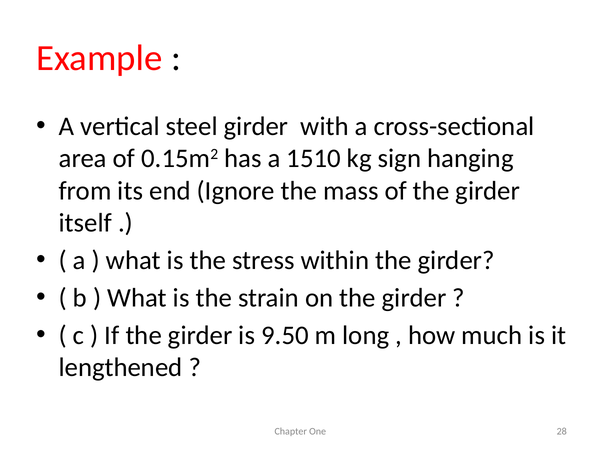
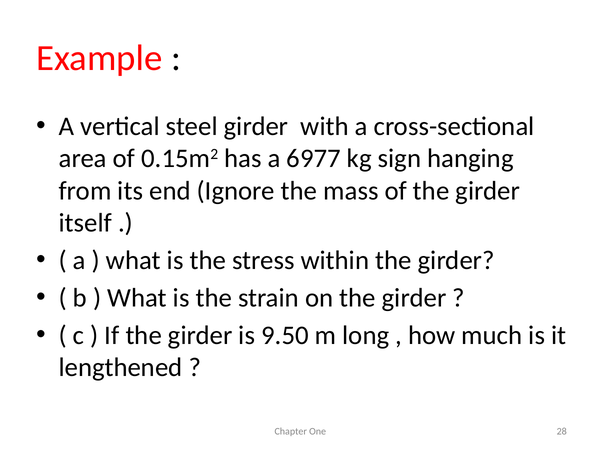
1510: 1510 -> 6977
